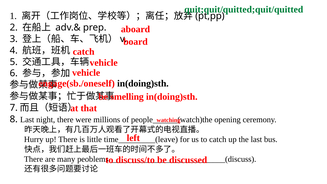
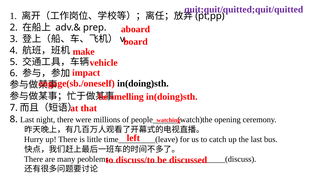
quit;quit/quitted;quit/quitted colour: green -> purple
catch at (84, 52): catch -> make
vehicle at (86, 73): vehicle -> impact
